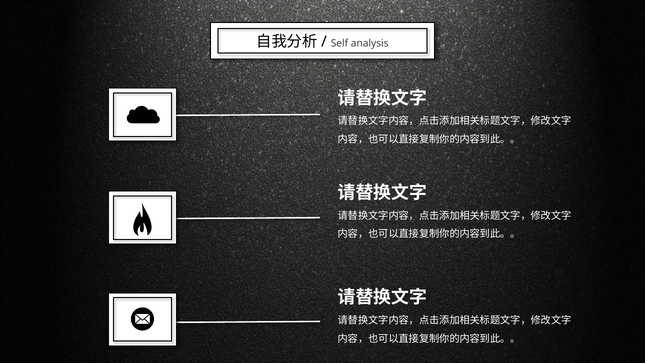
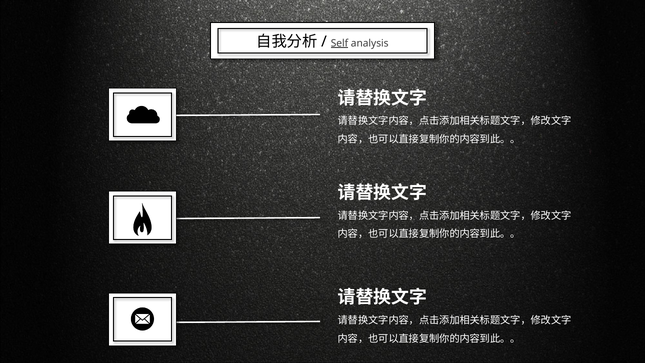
Self underline: none -> present
